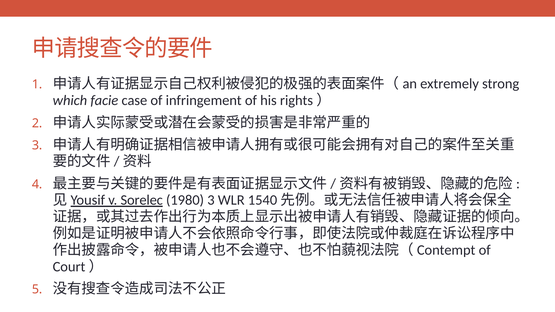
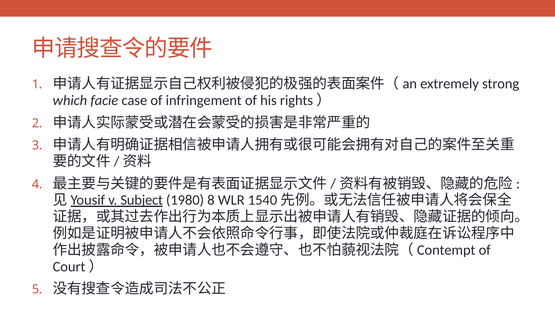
Sorelec: Sorelec -> Subject
1980 3: 3 -> 8
